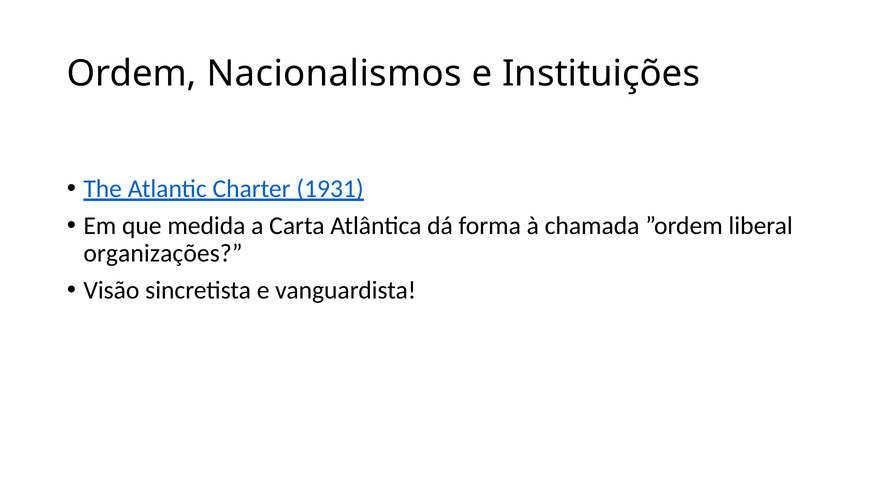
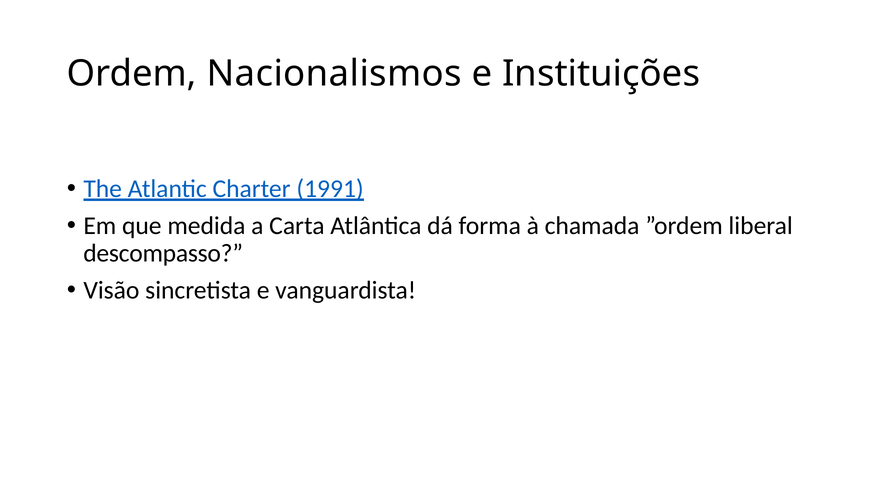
1931: 1931 -> 1991
organizações: organizações -> descompasso
